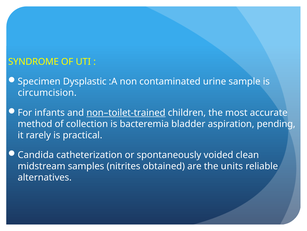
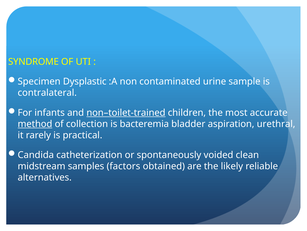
circumcision: circumcision -> contralateral
method underline: none -> present
pending: pending -> urethral
nitrites: nitrites -> factors
units: units -> likely
